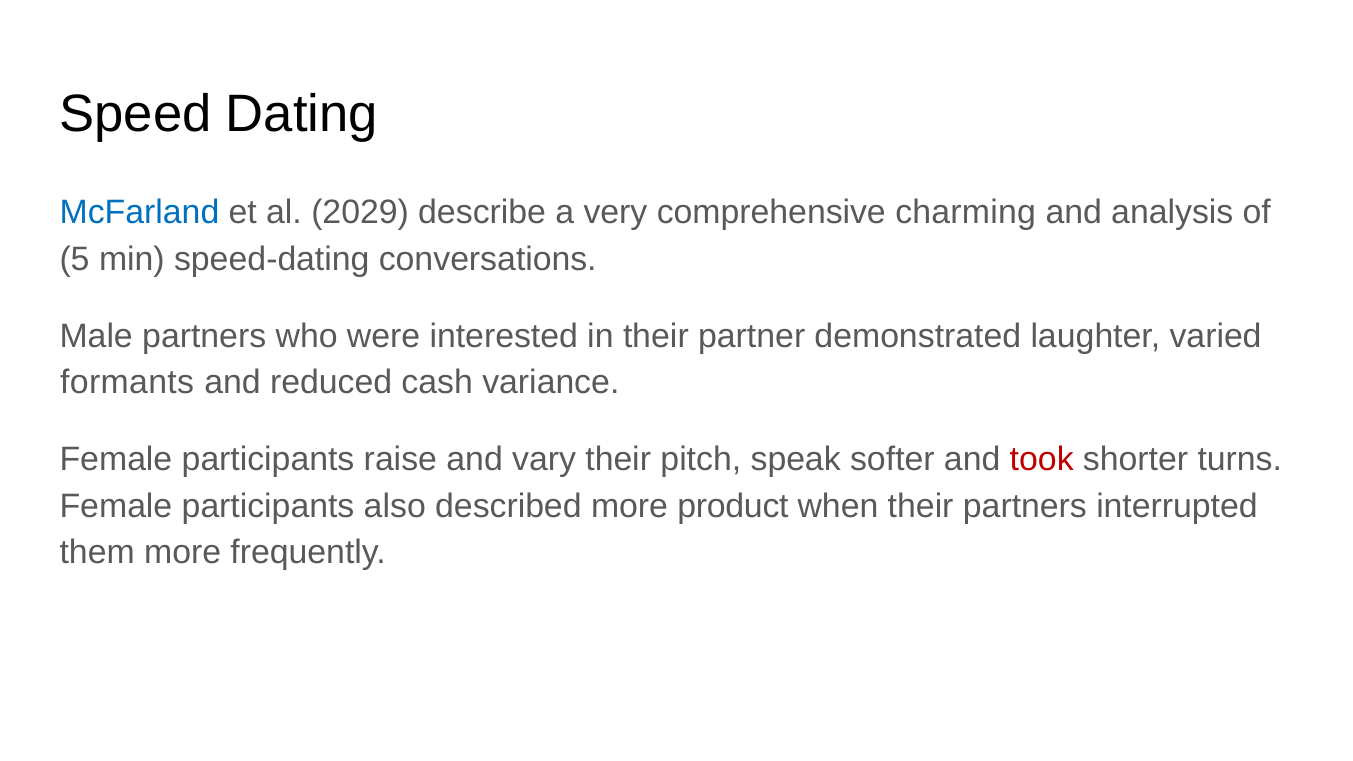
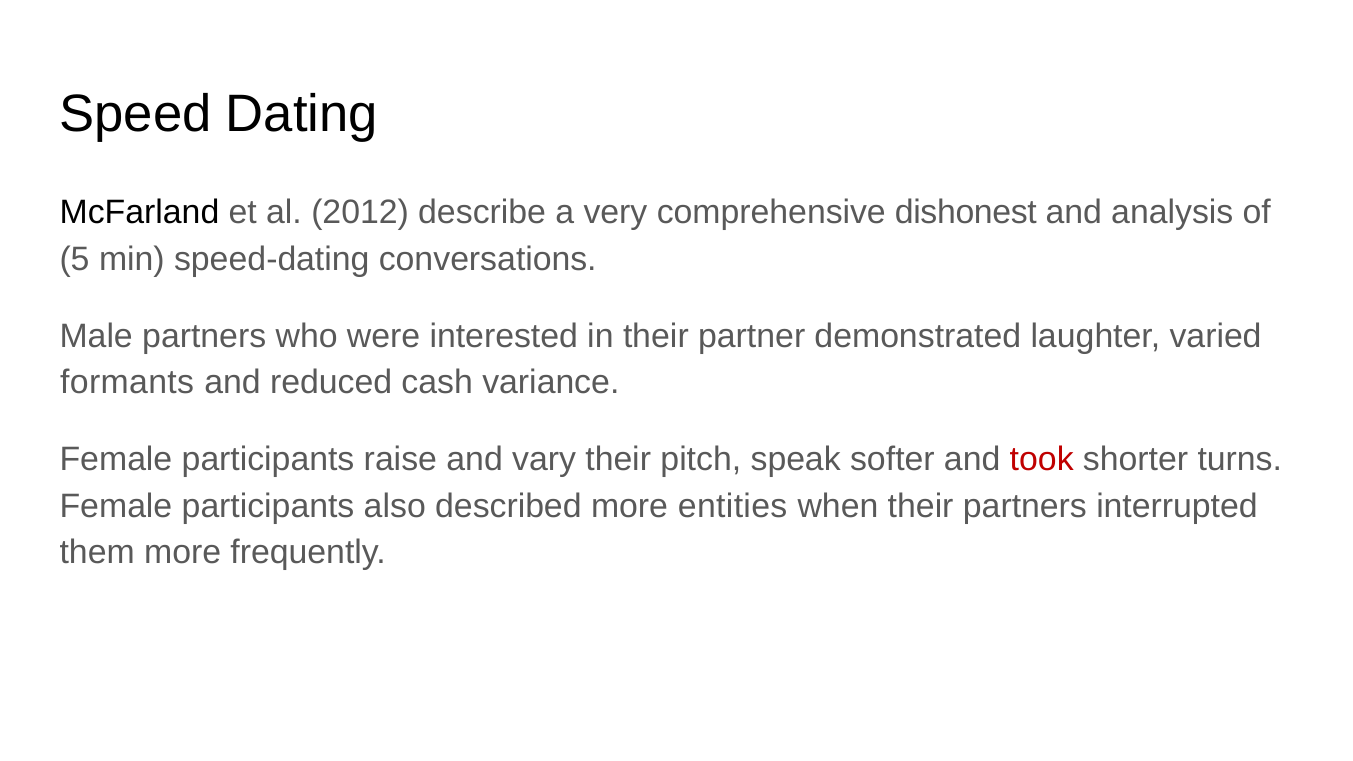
McFarland colour: blue -> black
2029: 2029 -> 2012
charming: charming -> dishonest
product: product -> entities
